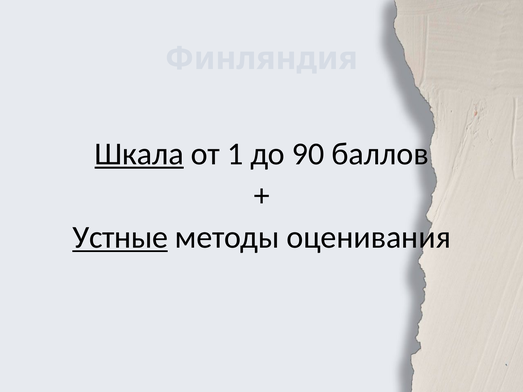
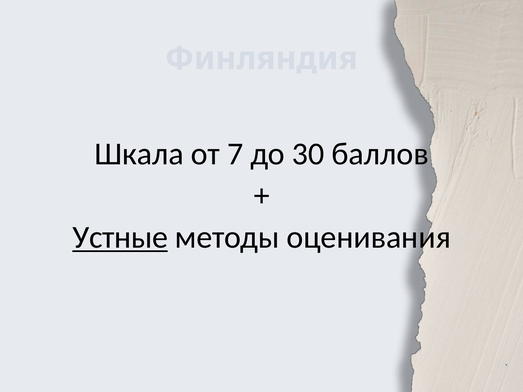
Шкала underline: present -> none
1: 1 -> 7
90: 90 -> 30
